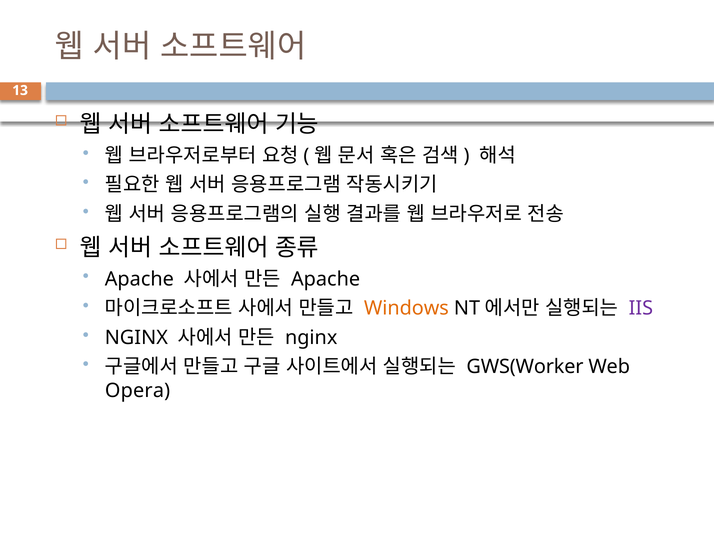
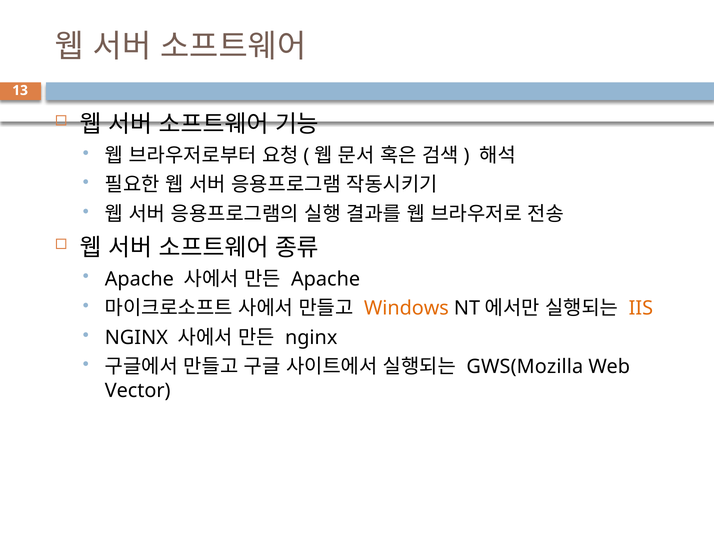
IIS colour: purple -> orange
GWS(Worker: GWS(Worker -> GWS(Mozilla
Opera: Opera -> Vector
